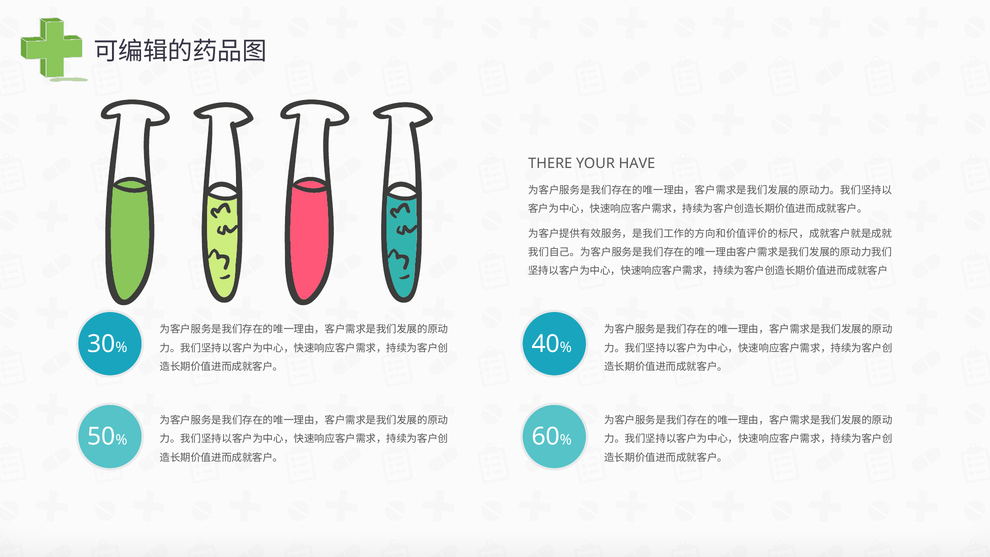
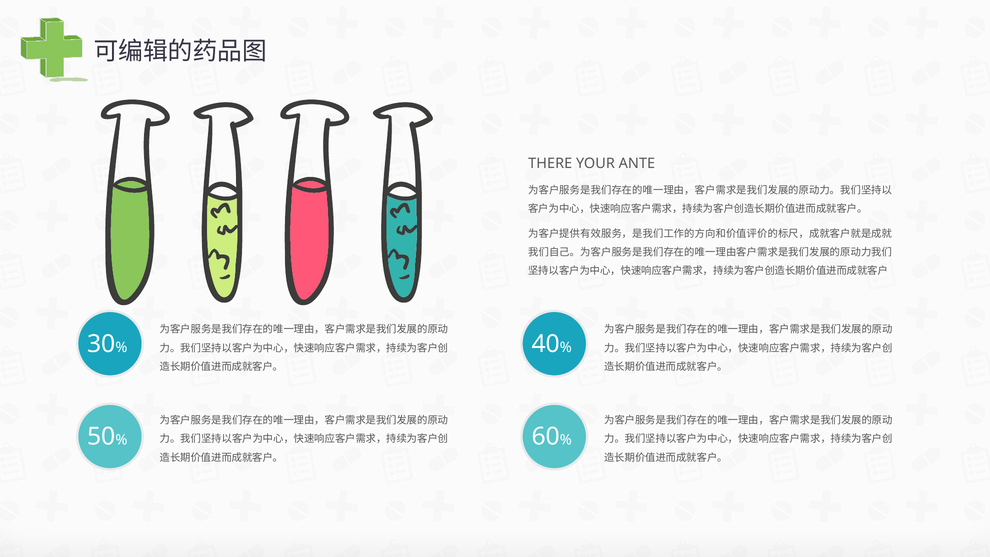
HAVE: HAVE -> ANTE
